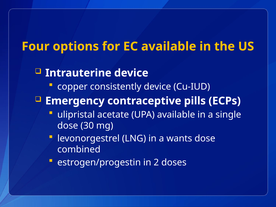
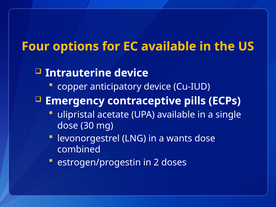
consistently: consistently -> anticipatory
